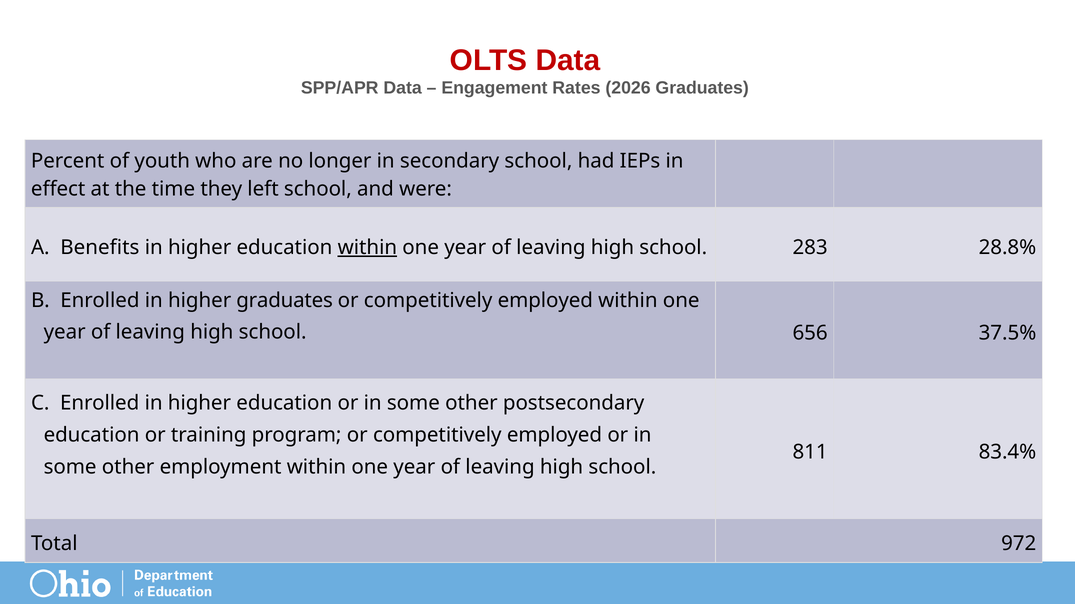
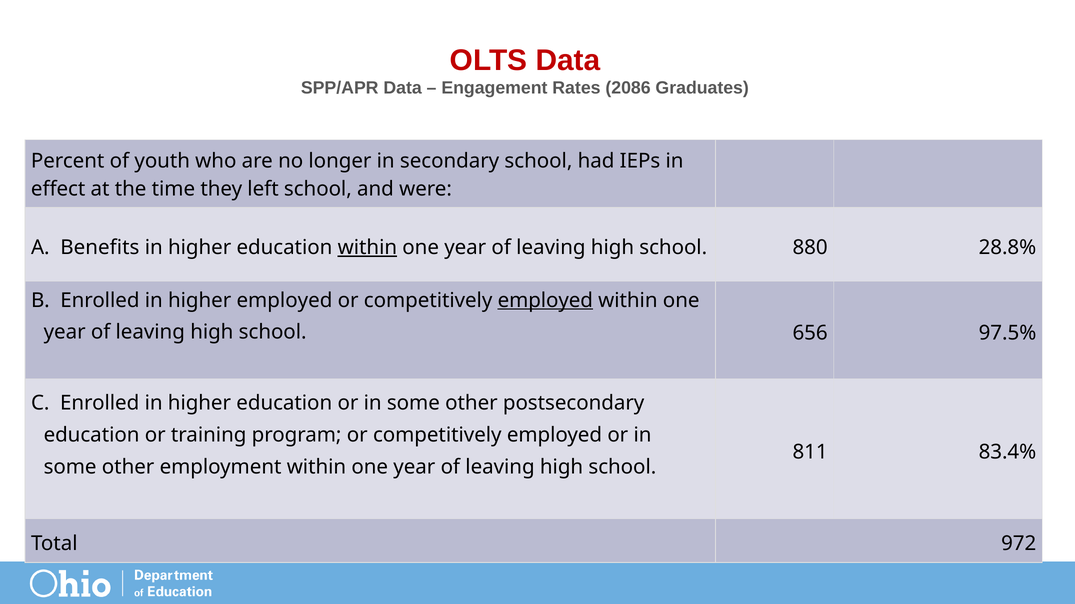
2026: 2026 -> 2086
283: 283 -> 880
higher graduates: graduates -> employed
employed at (545, 301) underline: none -> present
37.5%: 37.5% -> 97.5%
